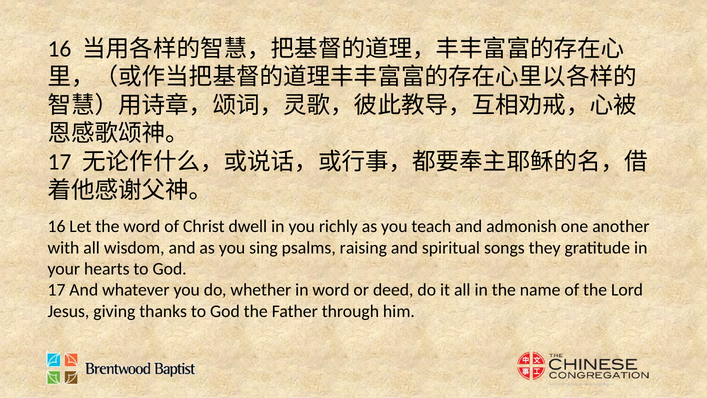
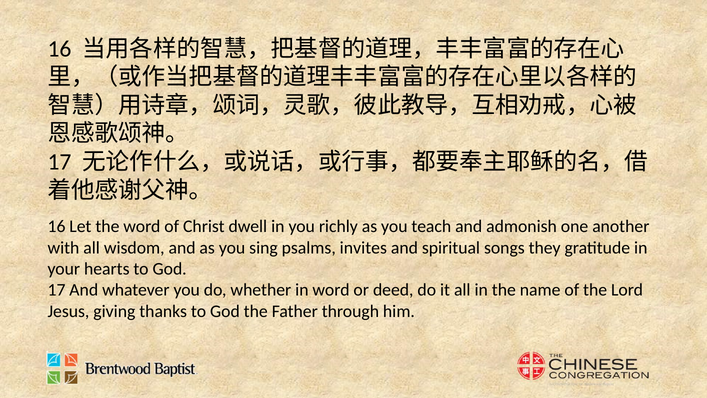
raising: raising -> invites
